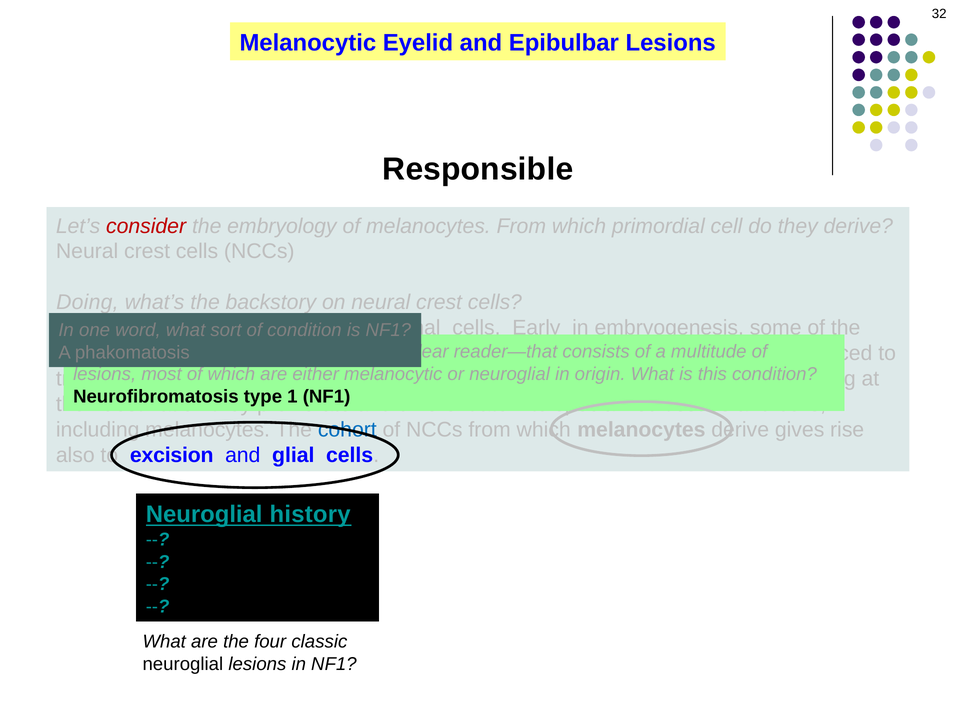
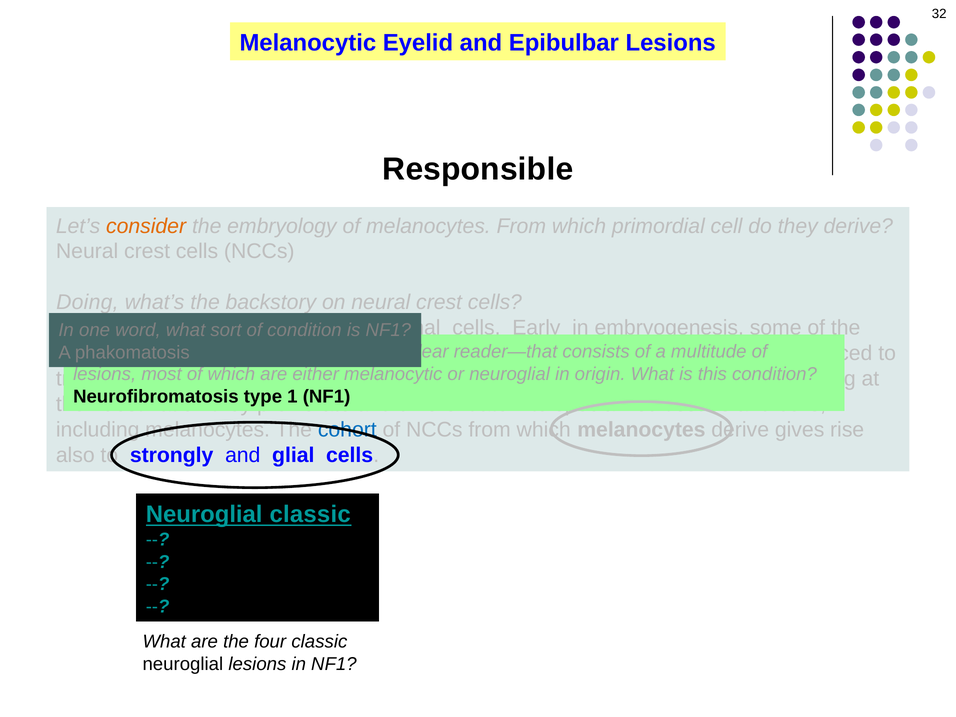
consider colour: red -> orange
excision: excision -> strongly
Neuroglial history: history -> classic
